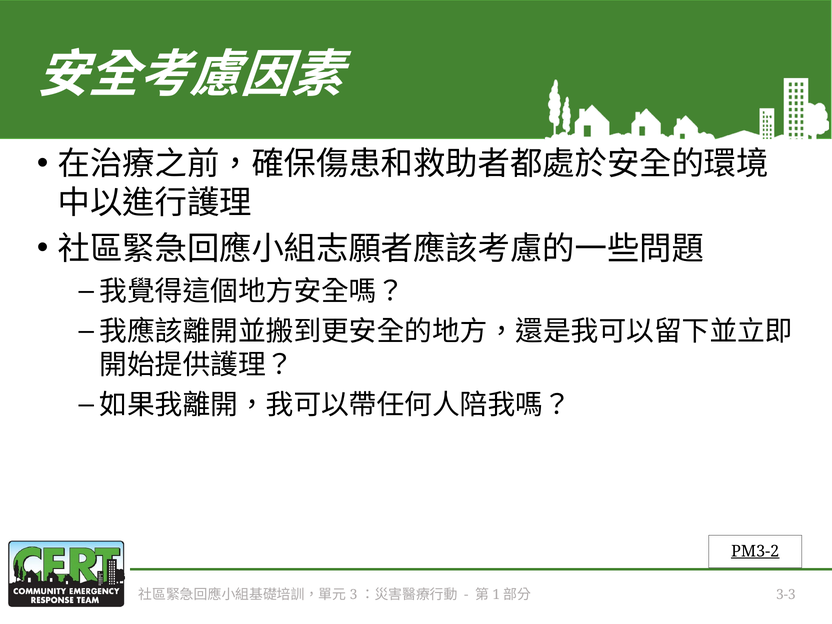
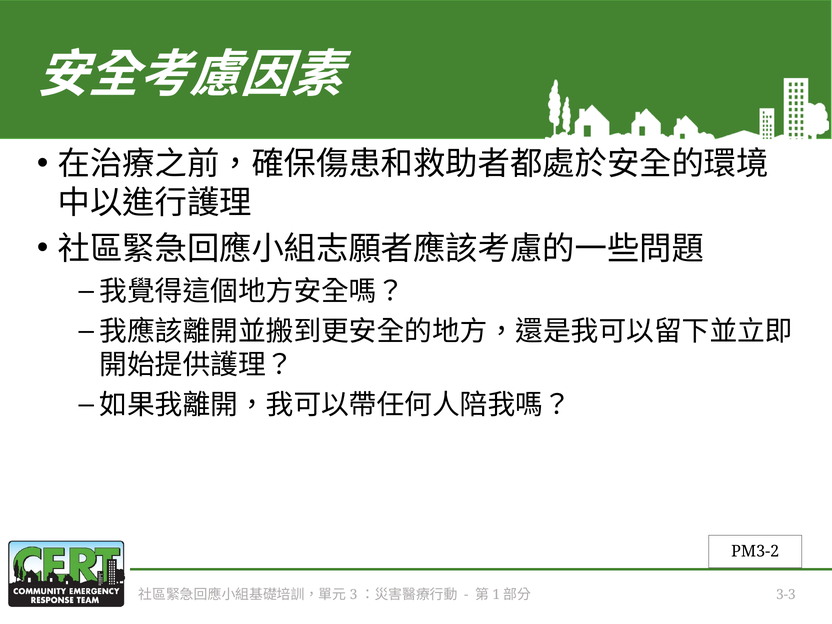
PM3-2 underline: present -> none
